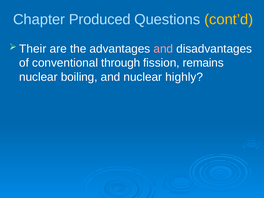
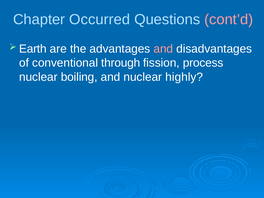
Produced: Produced -> Occurred
cont’d colour: yellow -> pink
Their: Their -> Earth
remains: remains -> process
